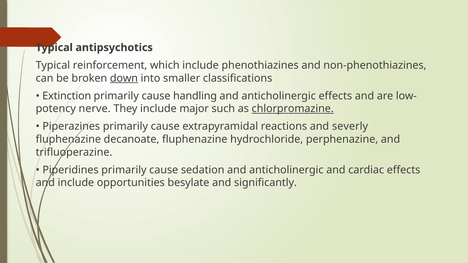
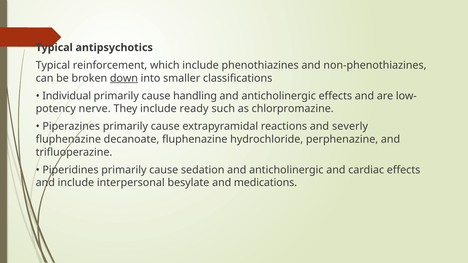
Extinction: Extinction -> Individual
major: major -> ready
chlorpromazine underline: present -> none
opportunities: opportunities -> interpersonal
significantly: significantly -> medications
